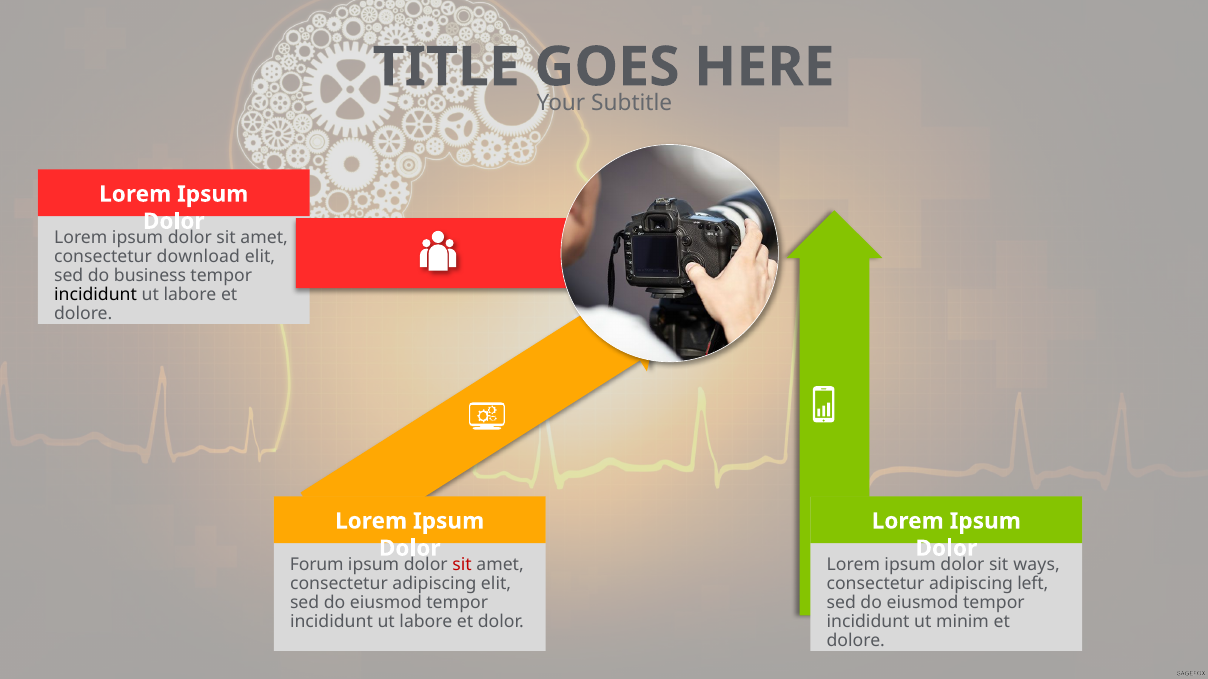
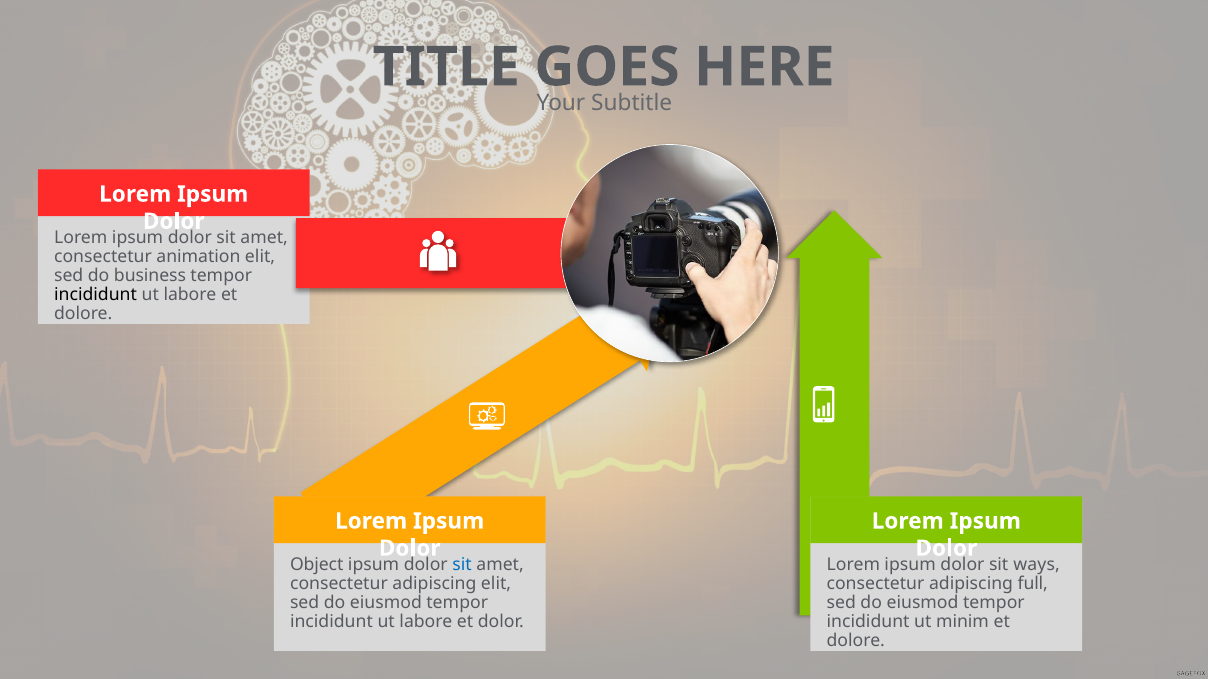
download: download -> animation
Forum: Forum -> Object
sit at (462, 565) colour: red -> blue
left: left -> full
